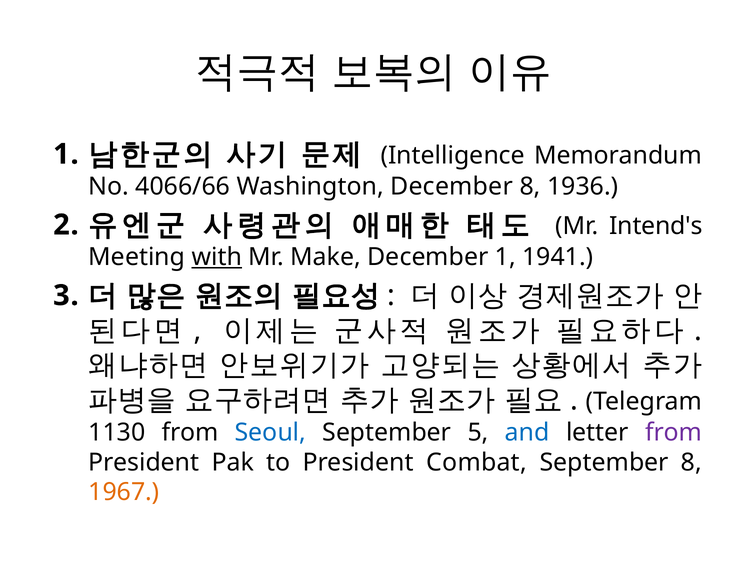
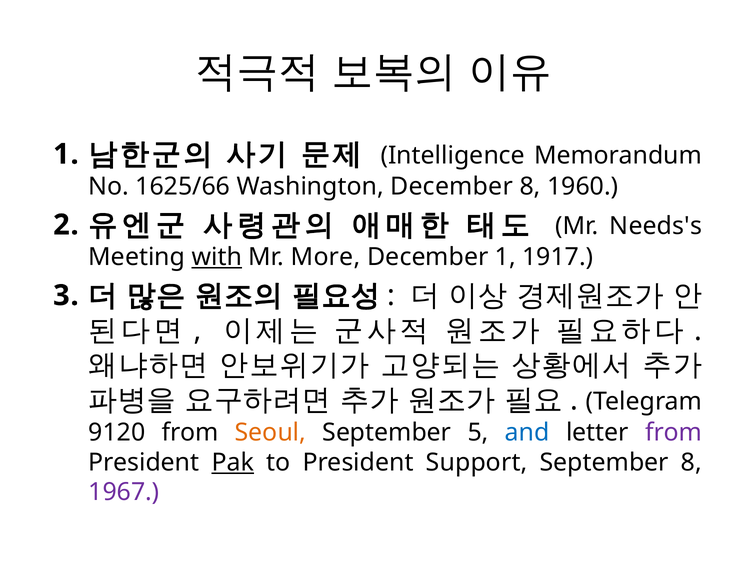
4066/66: 4066/66 -> 1625/66
1936: 1936 -> 1960
Intend's: Intend's -> Needs's
Make: Make -> More
1941: 1941 -> 1917
1130: 1130 -> 9120
Seoul colour: blue -> orange
Pak underline: none -> present
Combat: Combat -> Support
1967 colour: orange -> purple
